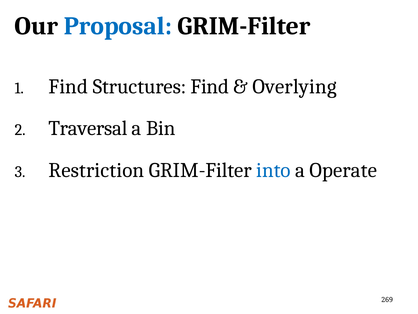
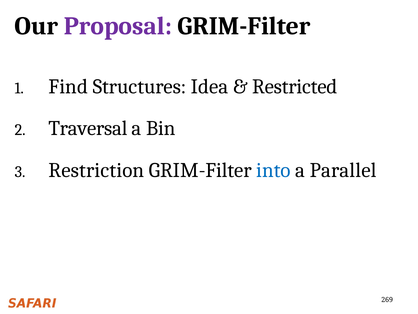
Proposal colour: blue -> purple
Structures Find: Find -> Idea
Overlying: Overlying -> Restricted
Operate: Operate -> Parallel
